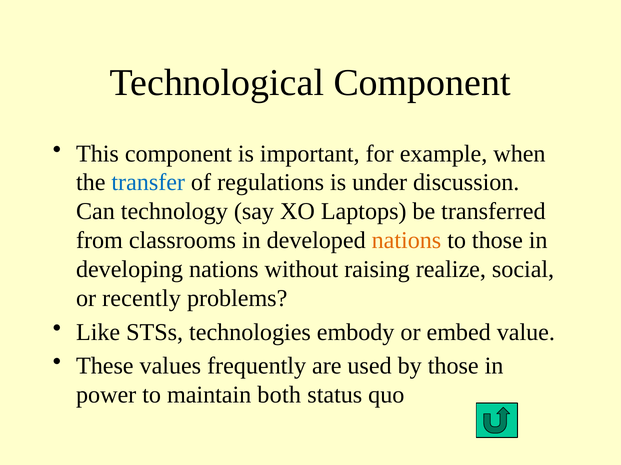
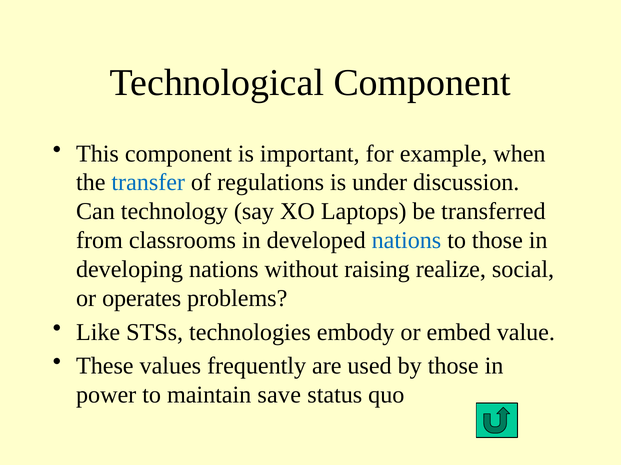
nations at (406, 241) colour: orange -> blue
recently: recently -> operates
both: both -> save
